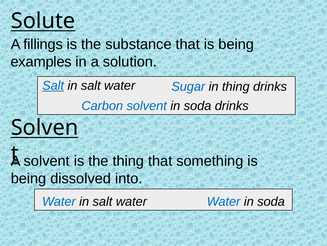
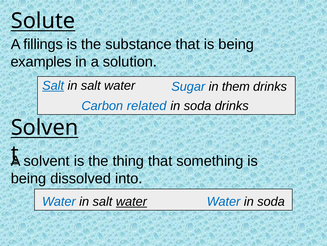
in thing: thing -> them
Carbon solvent: solvent -> related
water at (131, 201) underline: none -> present
